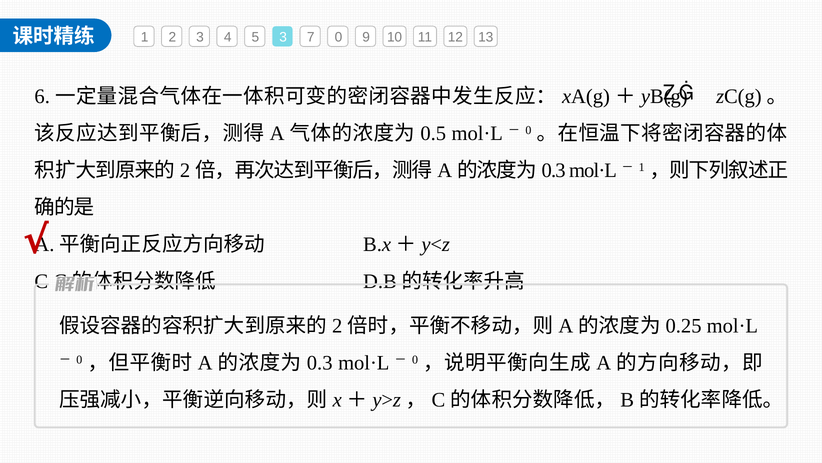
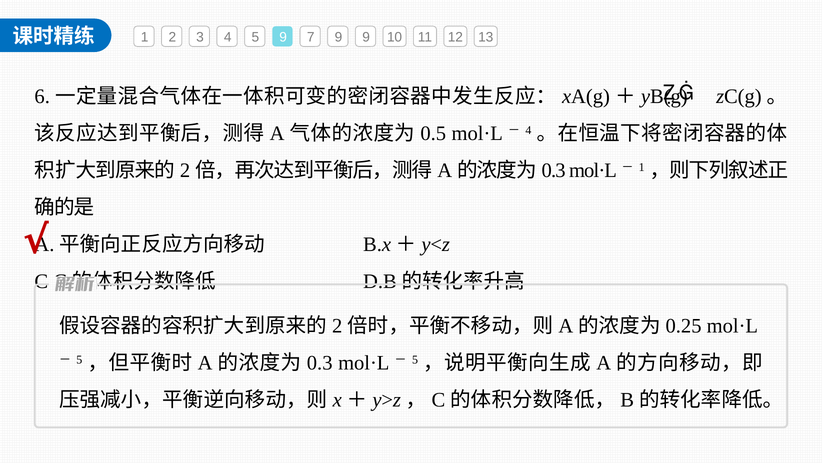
5 3: 3 -> 9
7 0: 0 -> 9
0 at (528, 130): 0 -> 4
0 at (79, 359): 0 -> 5
0 at (415, 359): 0 -> 5
